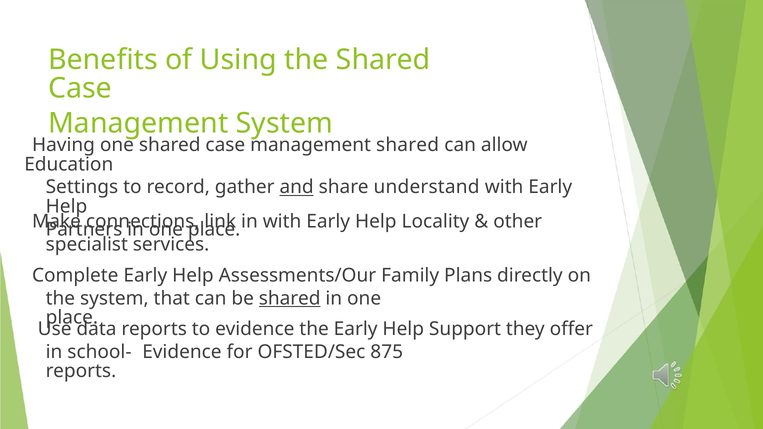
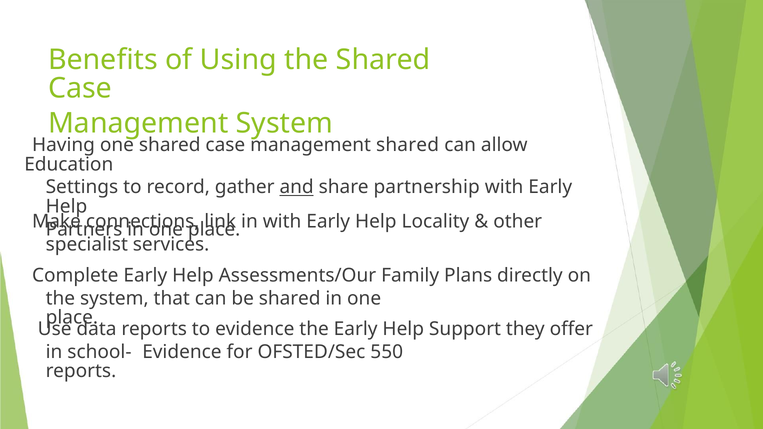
understand: understand -> partnership
shared at (290, 298) underline: present -> none
875: 875 -> 550
